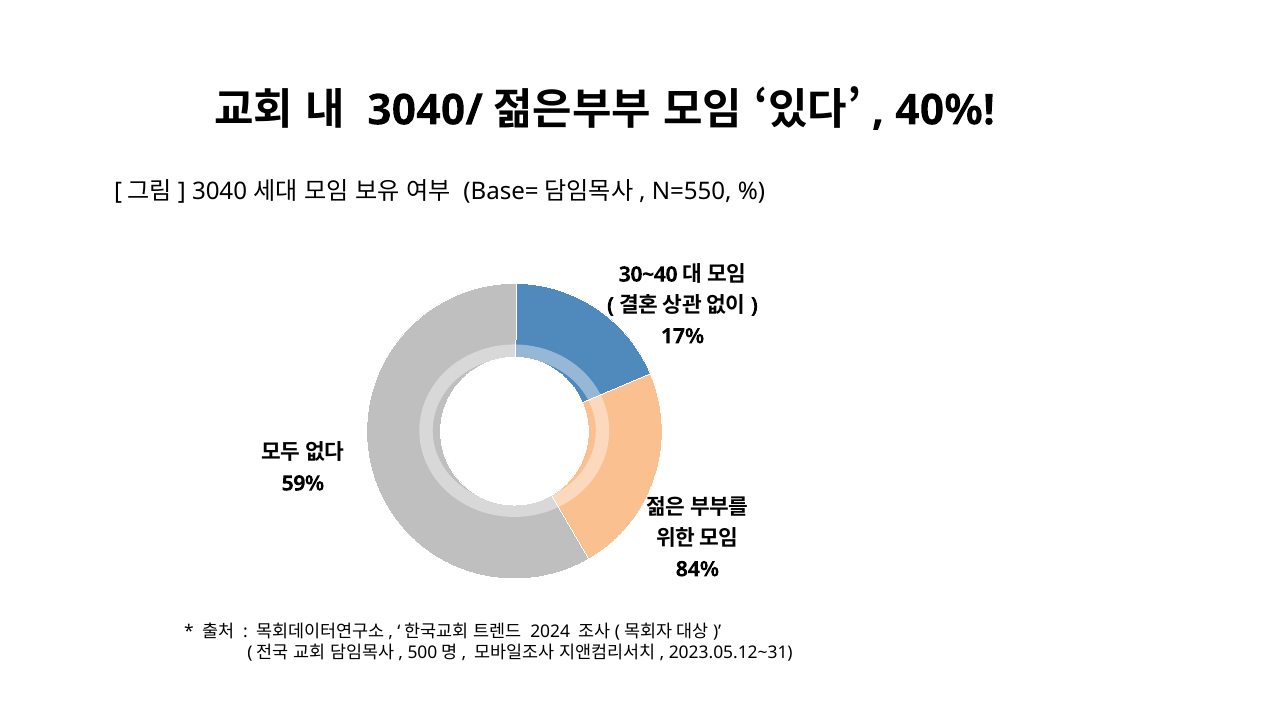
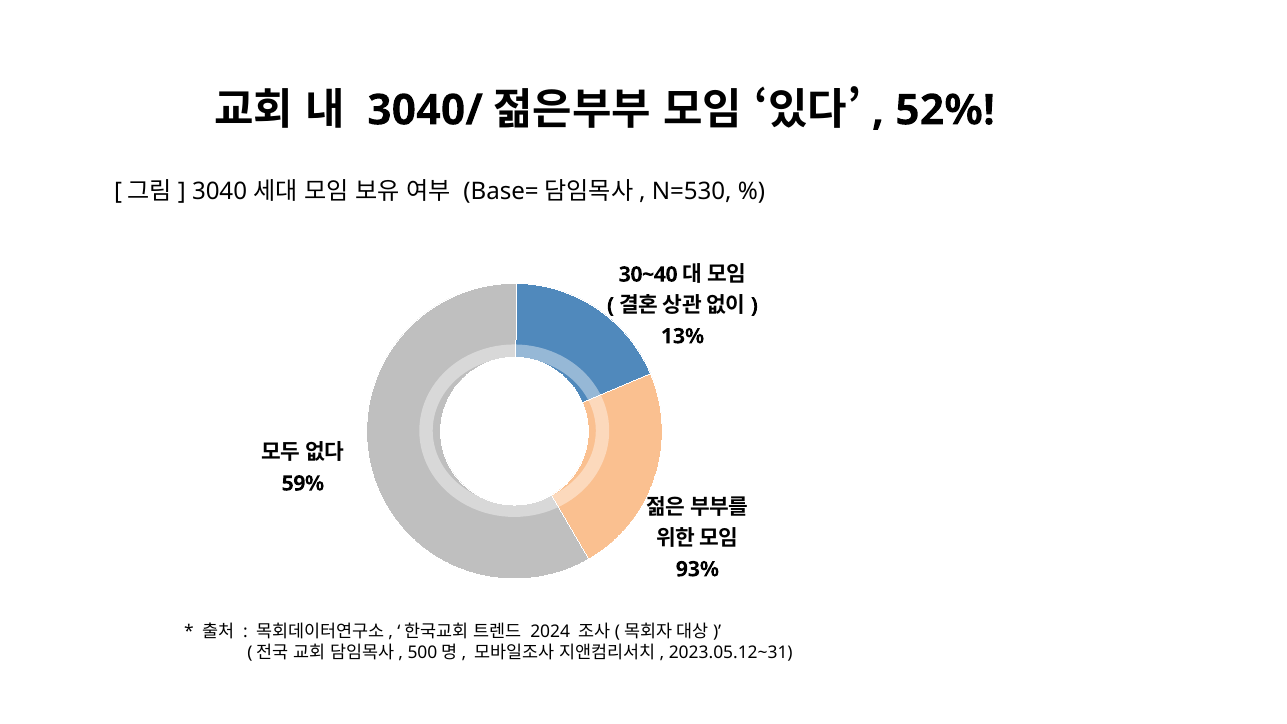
40%: 40% -> 52%
N=550: N=550 -> N=530
17%: 17% -> 13%
84%: 84% -> 93%
